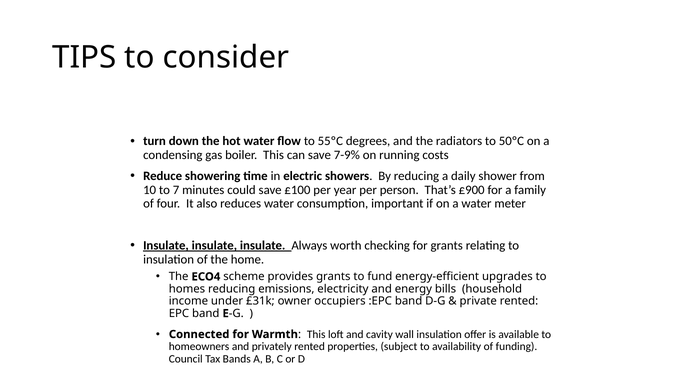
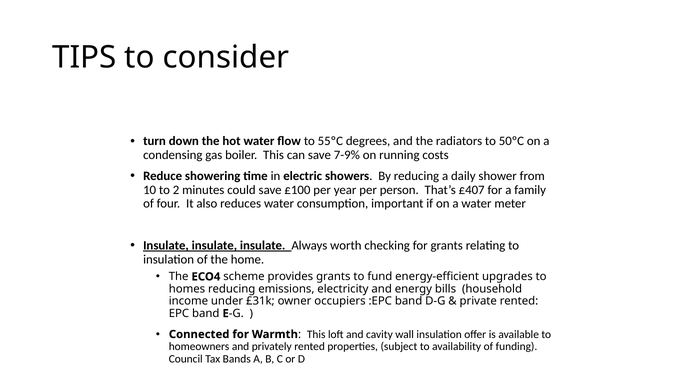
7: 7 -> 2
£900: £900 -> £407
